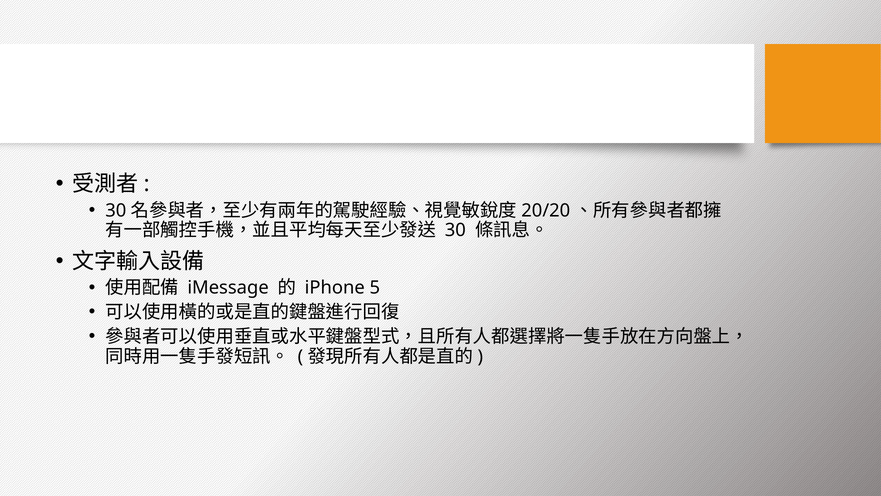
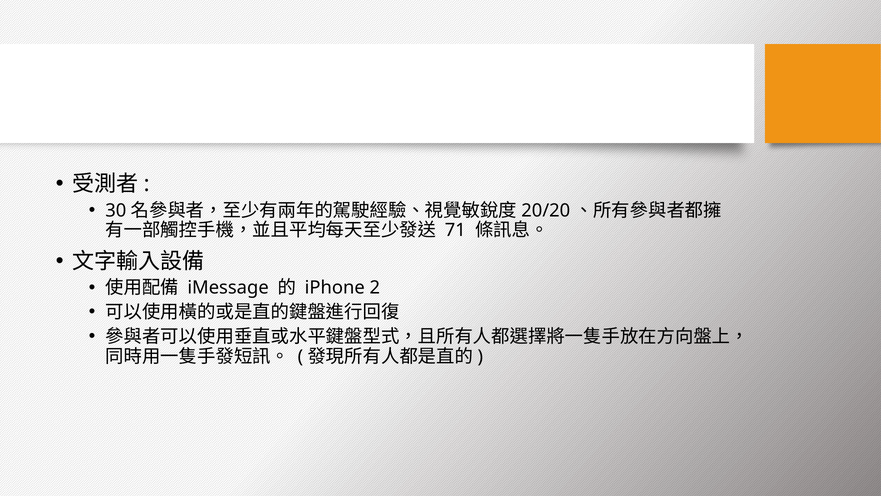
30 at (455, 230): 30 -> 71
5: 5 -> 2
